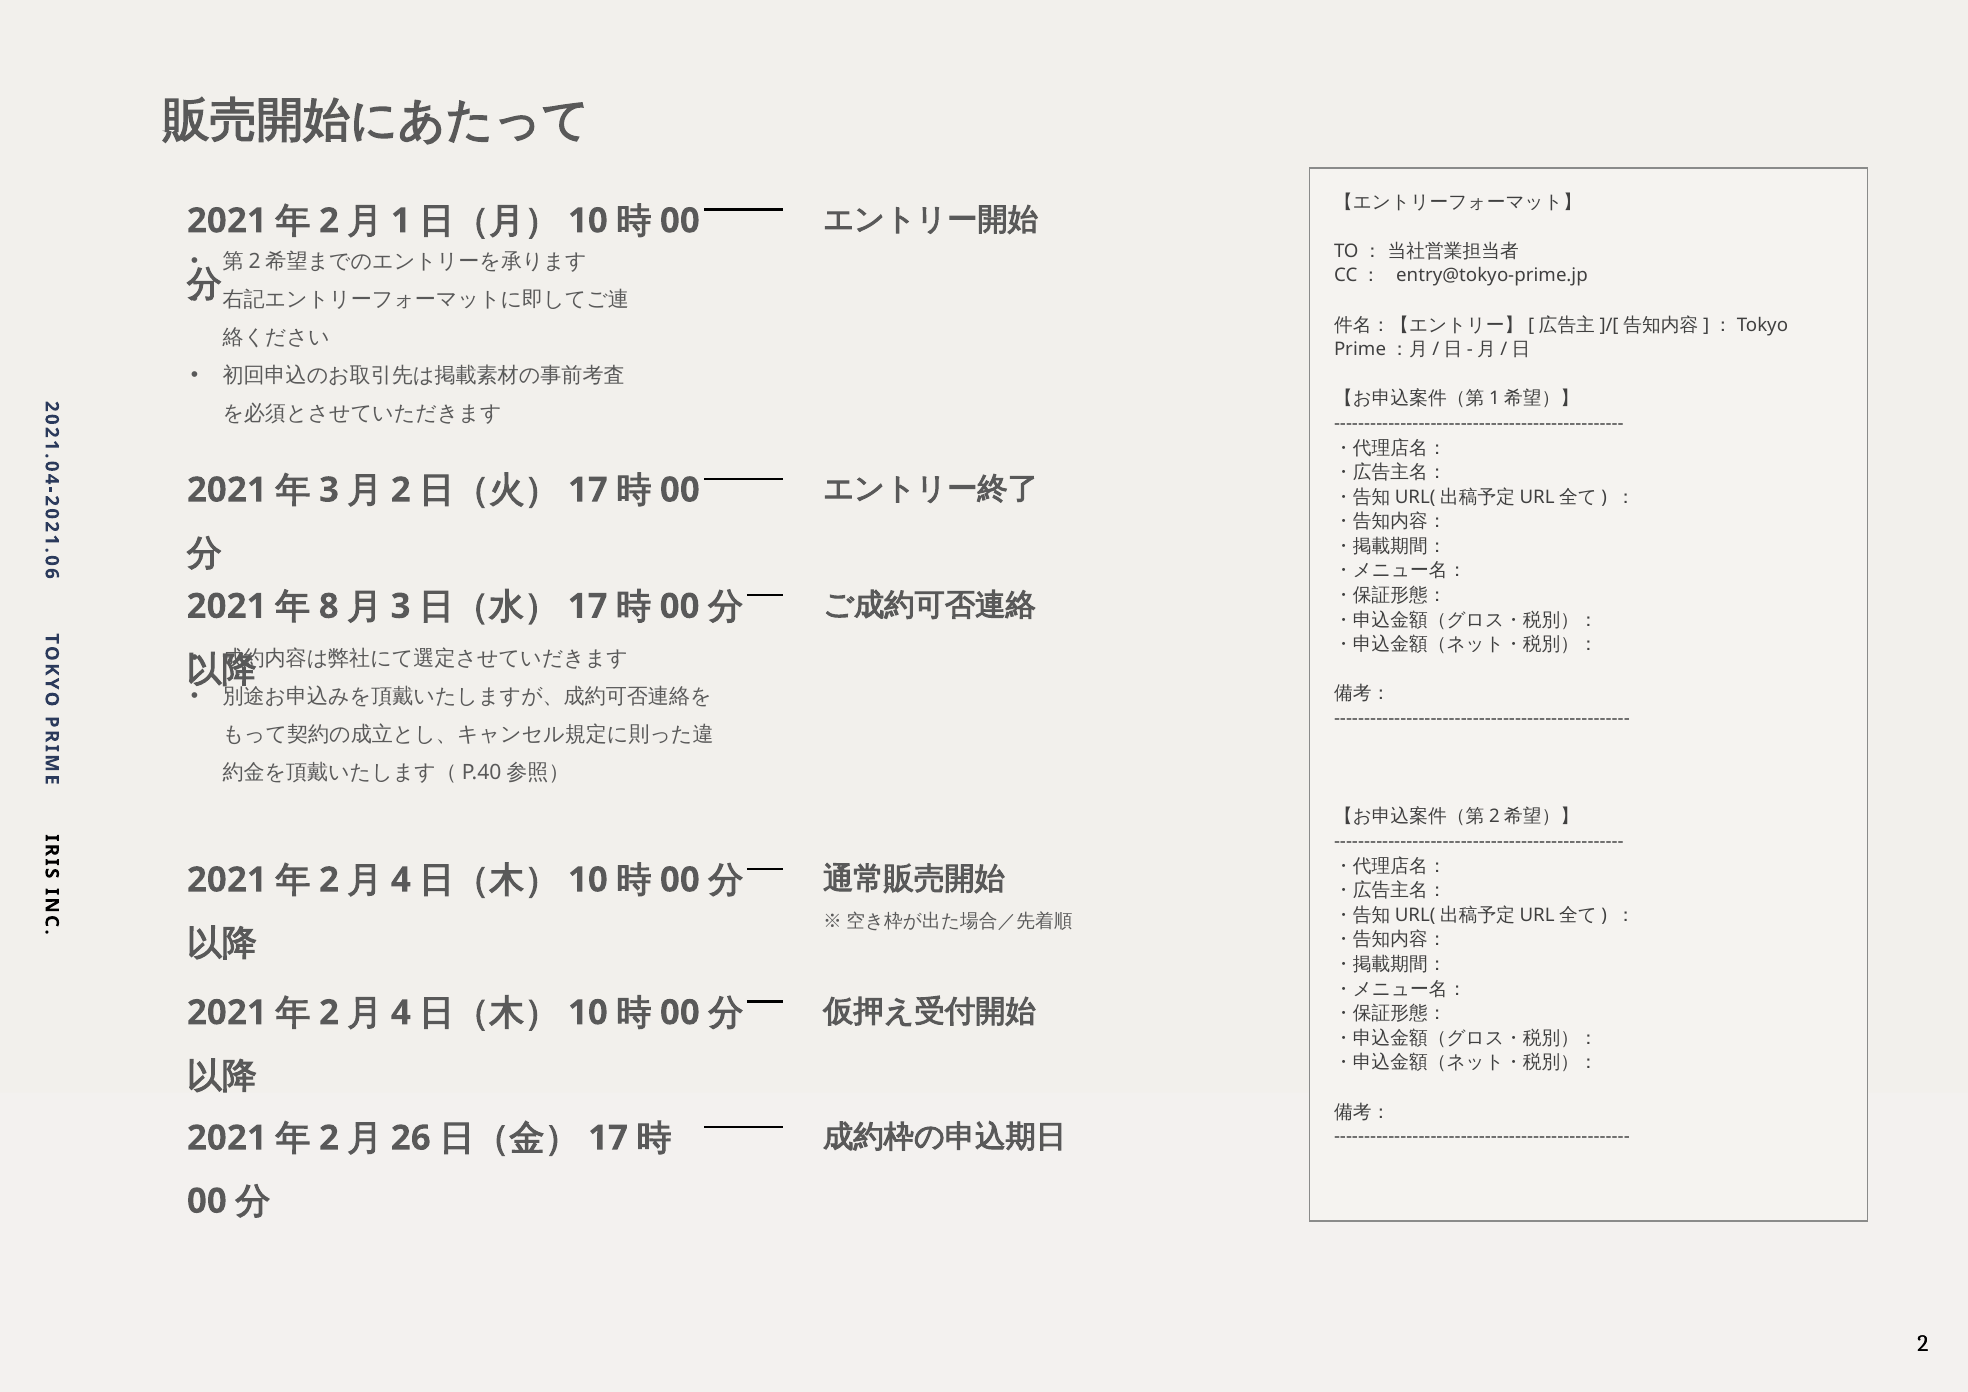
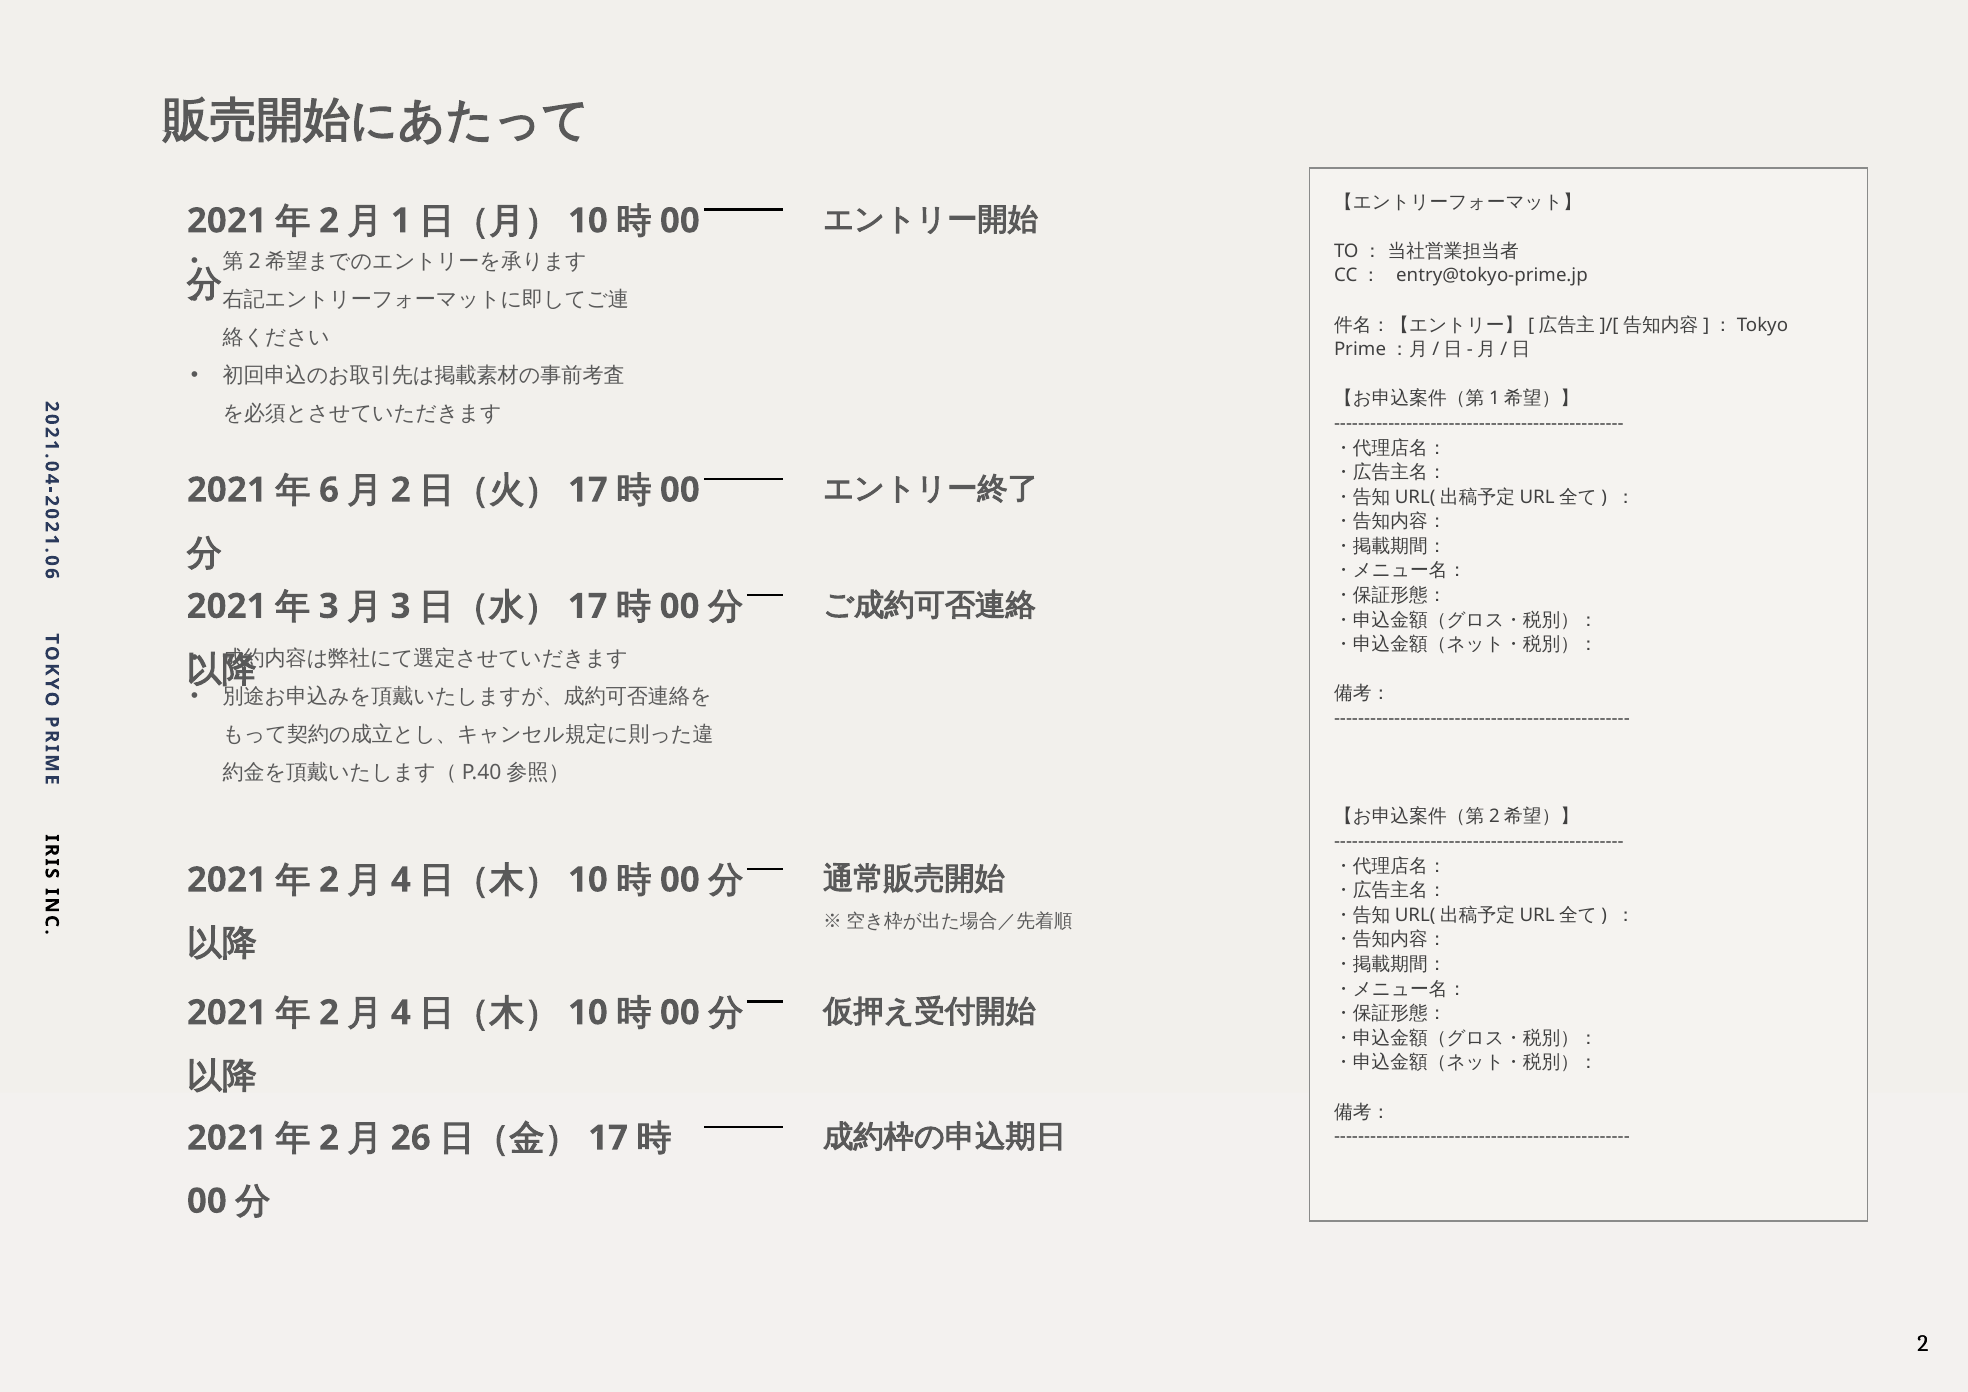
3 at (329, 490): 3 -> 6
8 at (329, 606): 8 -> 3
